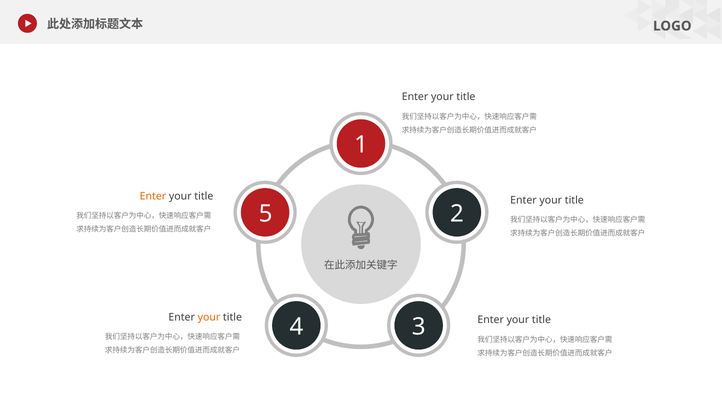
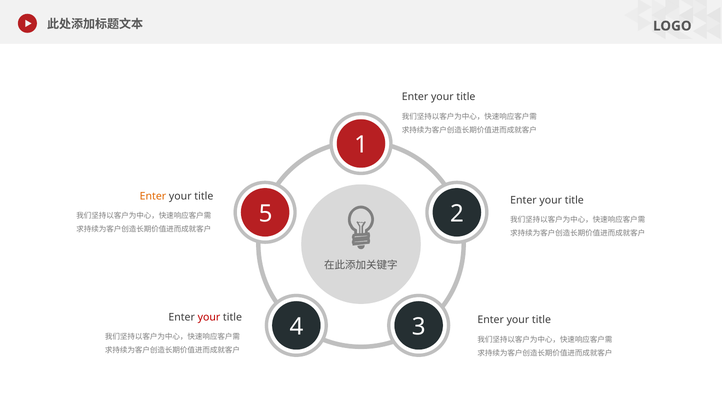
your at (209, 317) colour: orange -> red
